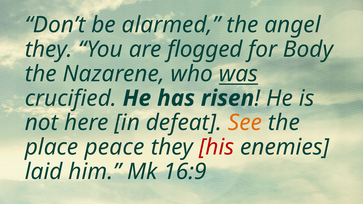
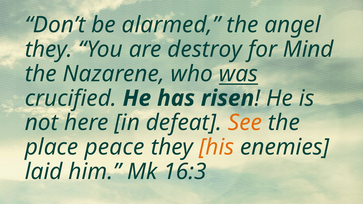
flogged: flogged -> destroy
Body: Body -> Mind
his colour: red -> orange
16:9: 16:9 -> 16:3
